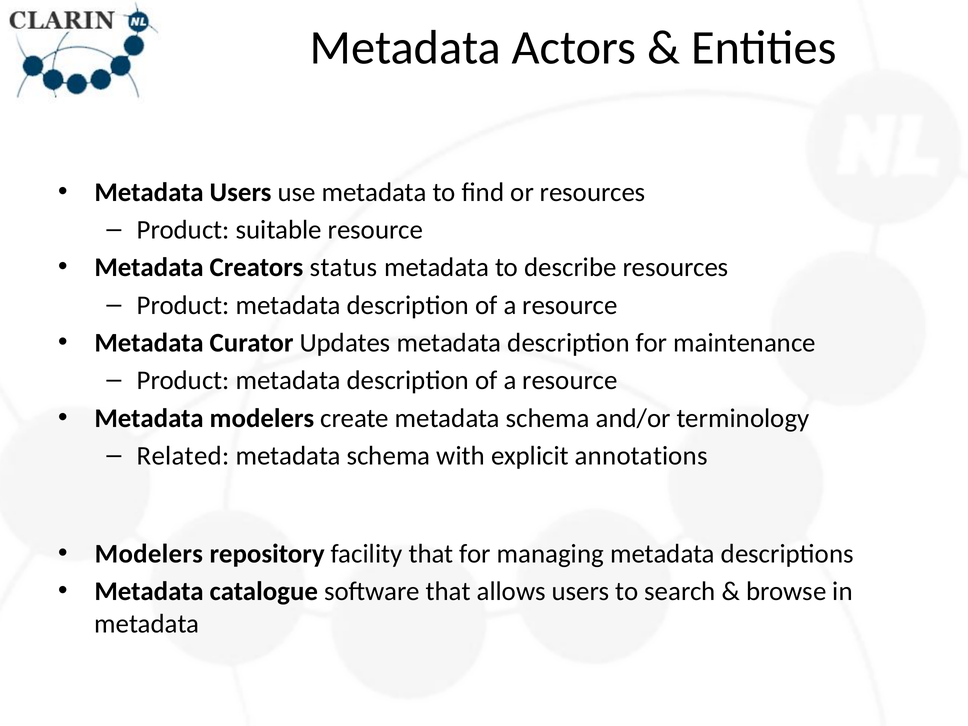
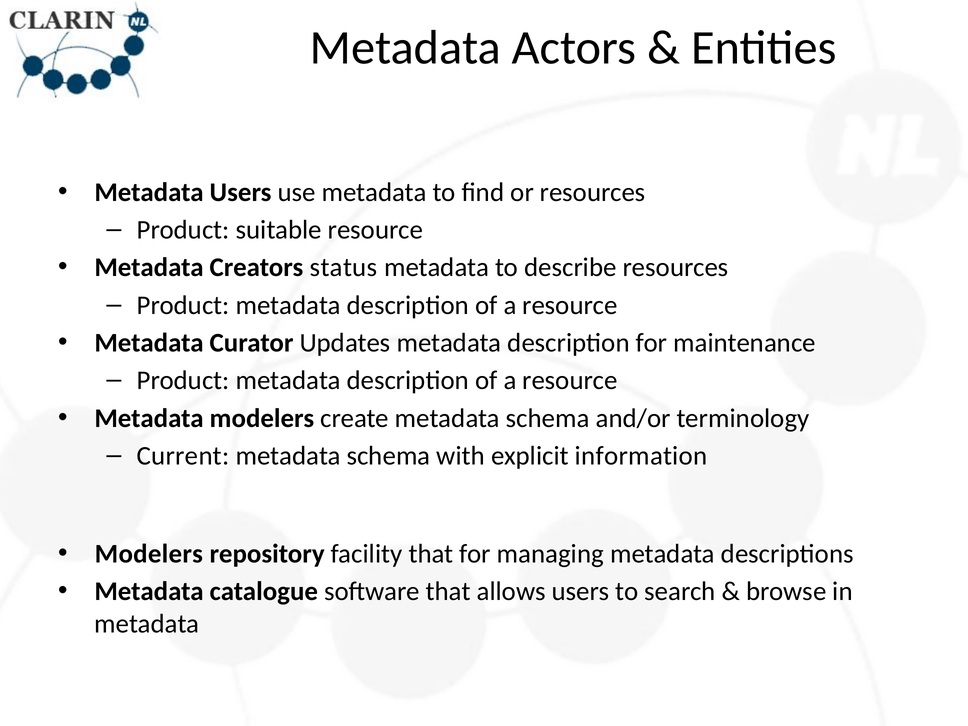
Related: Related -> Current
annotations: annotations -> information
